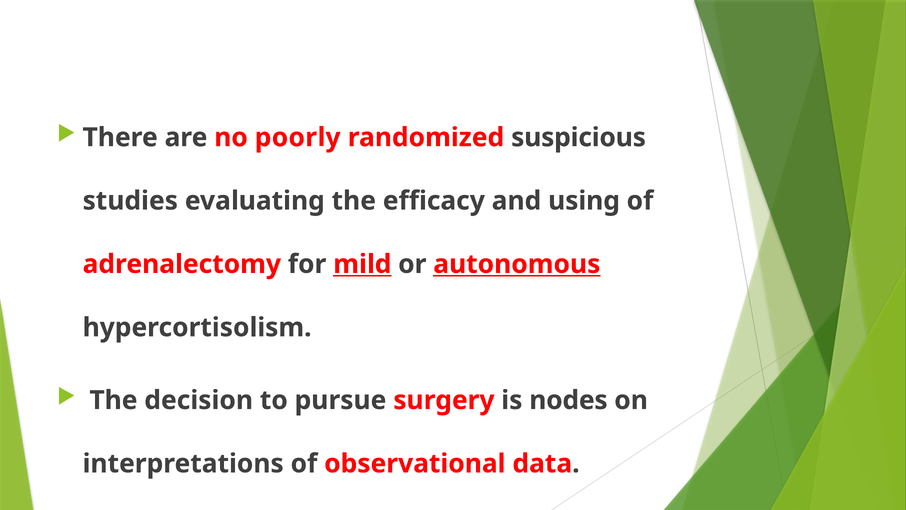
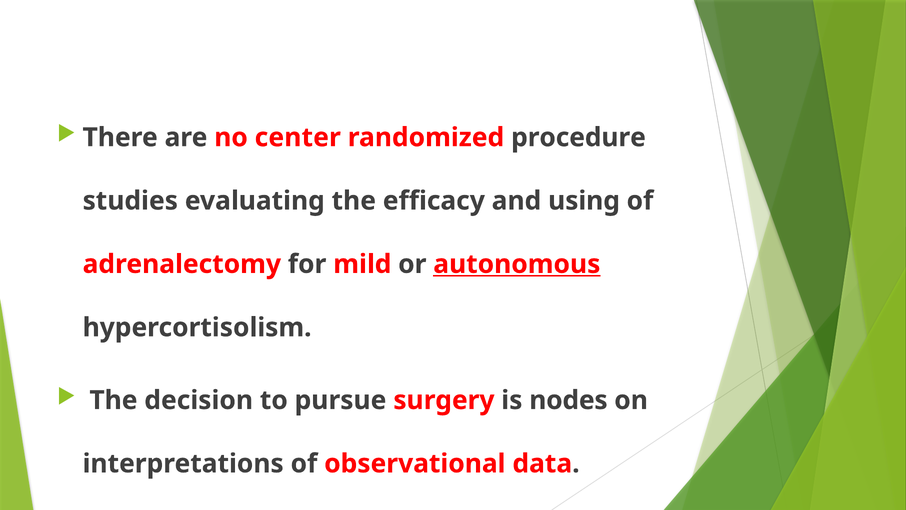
poorly: poorly -> center
suspicious: suspicious -> procedure
mild underline: present -> none
